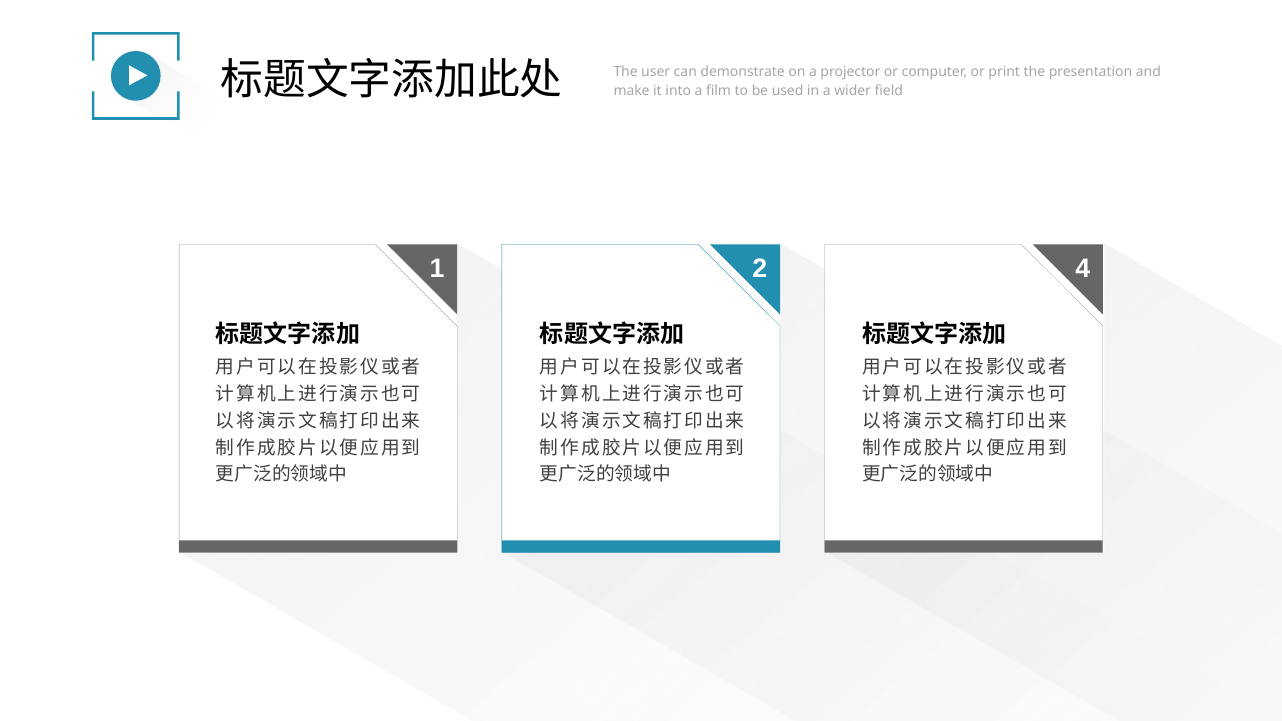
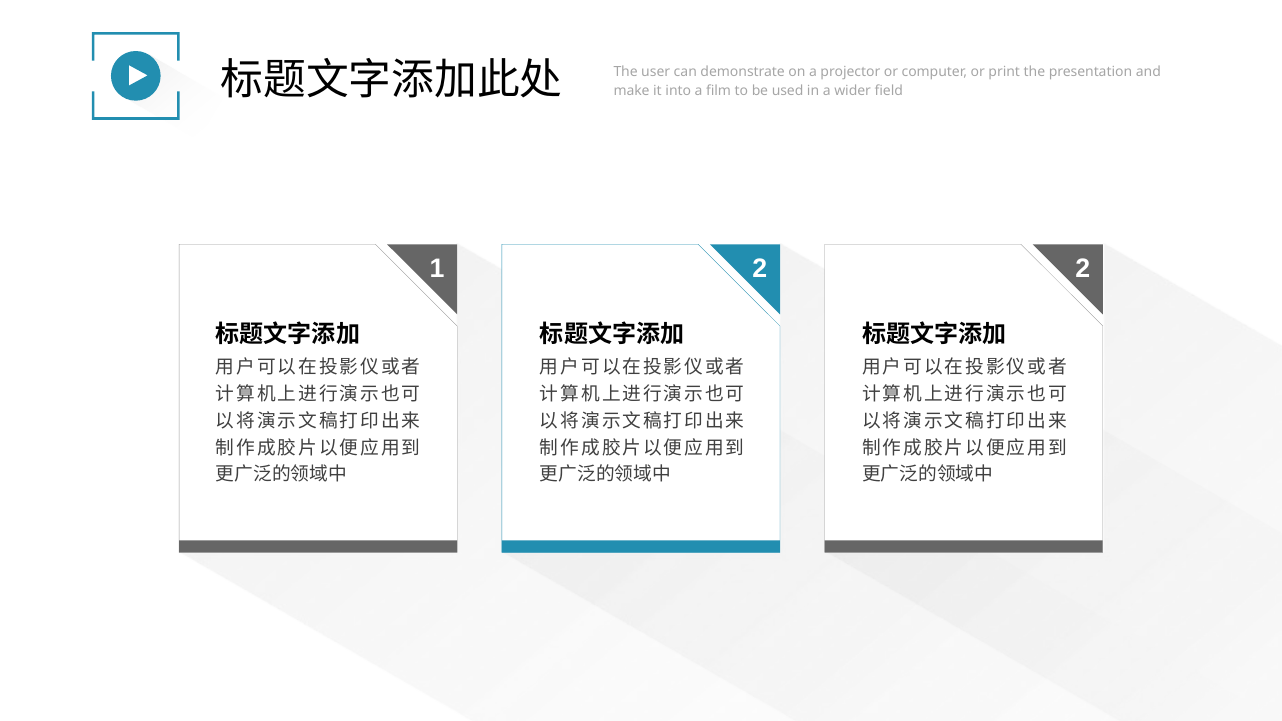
1 4: 4 -> 2
